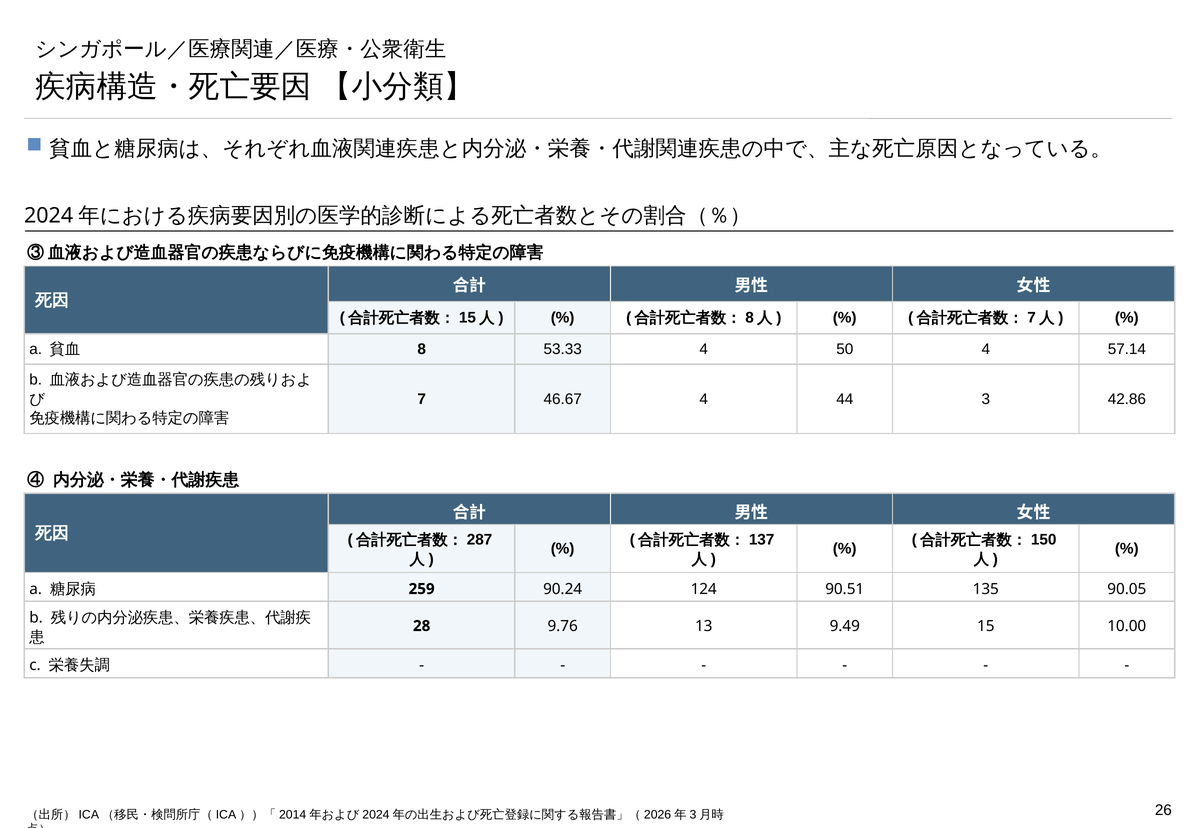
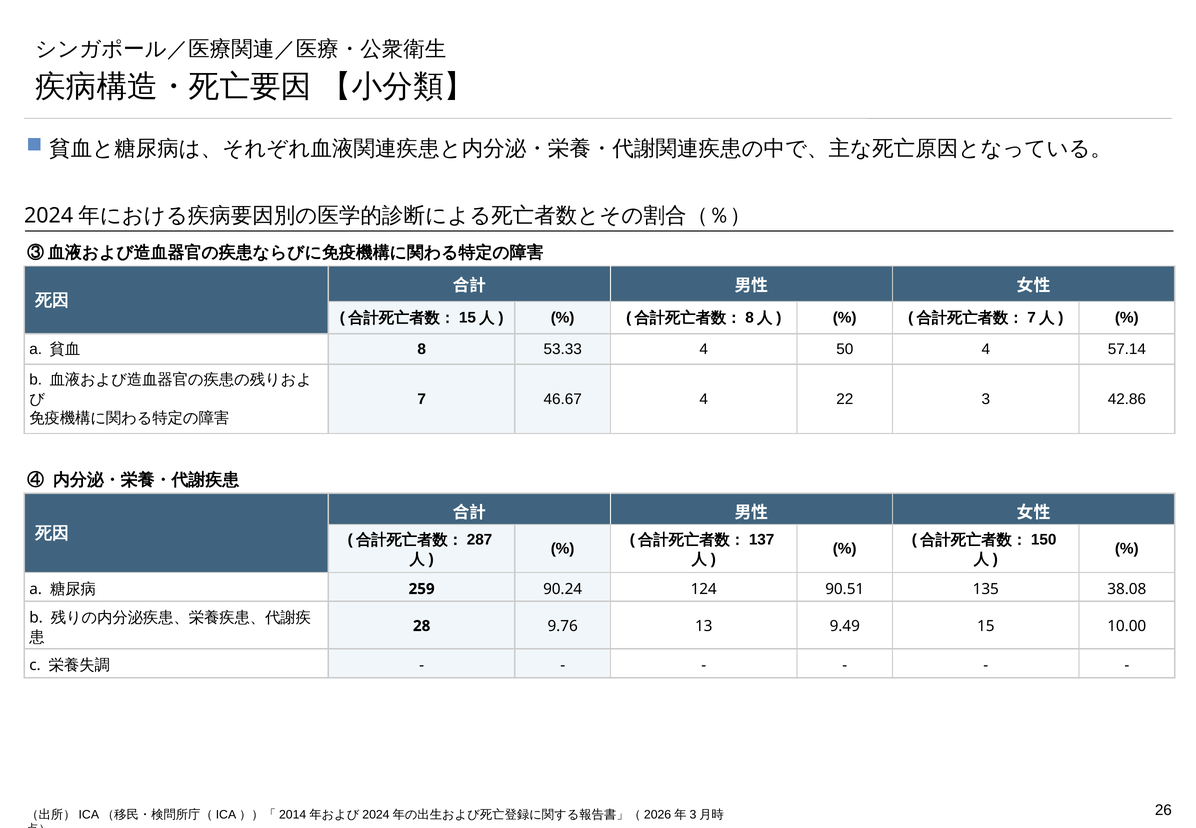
44: 44 -> 22
90.05: 90.05 -> 38.08
